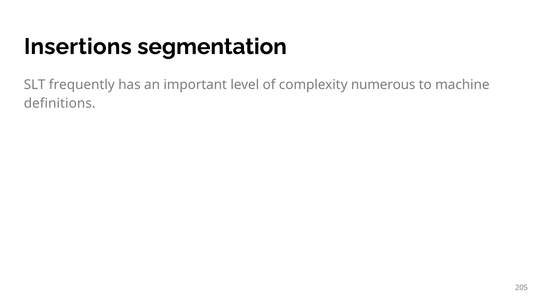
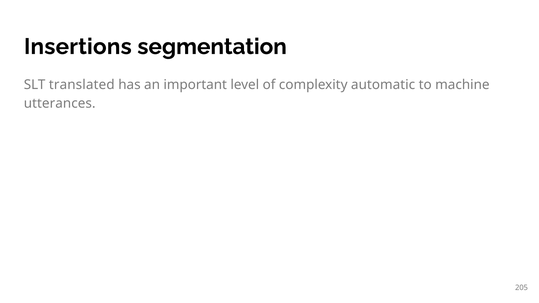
frequently: frequently -> translated
numerous: numerous -> automatic
definitions: definitions -> utterances
